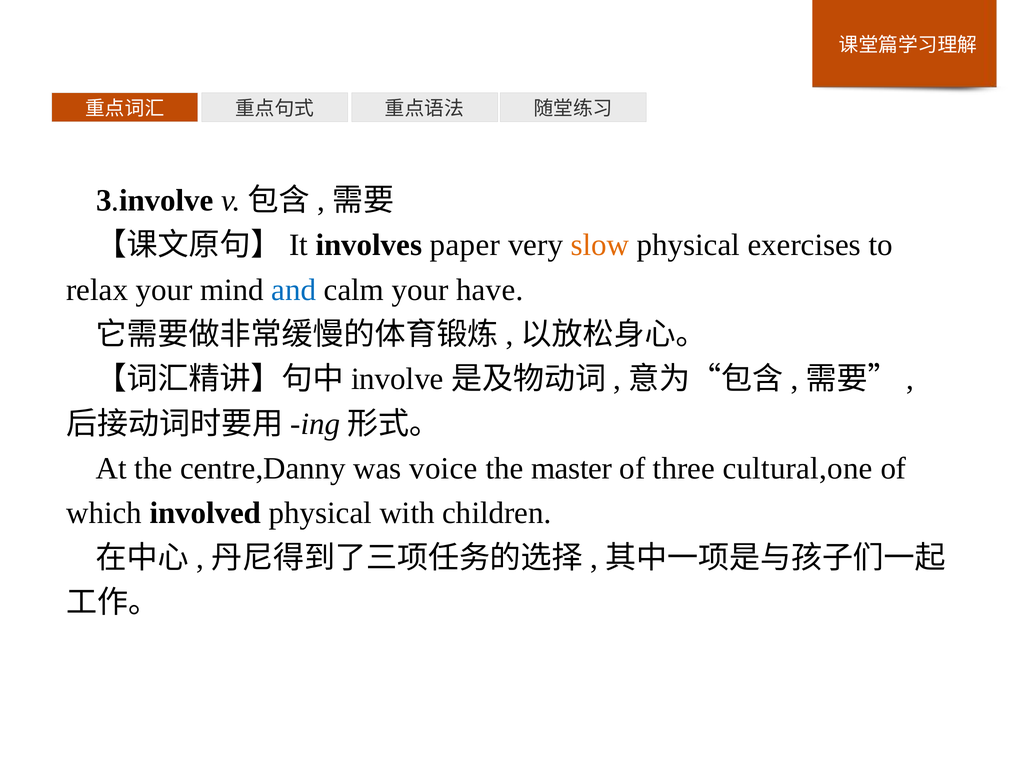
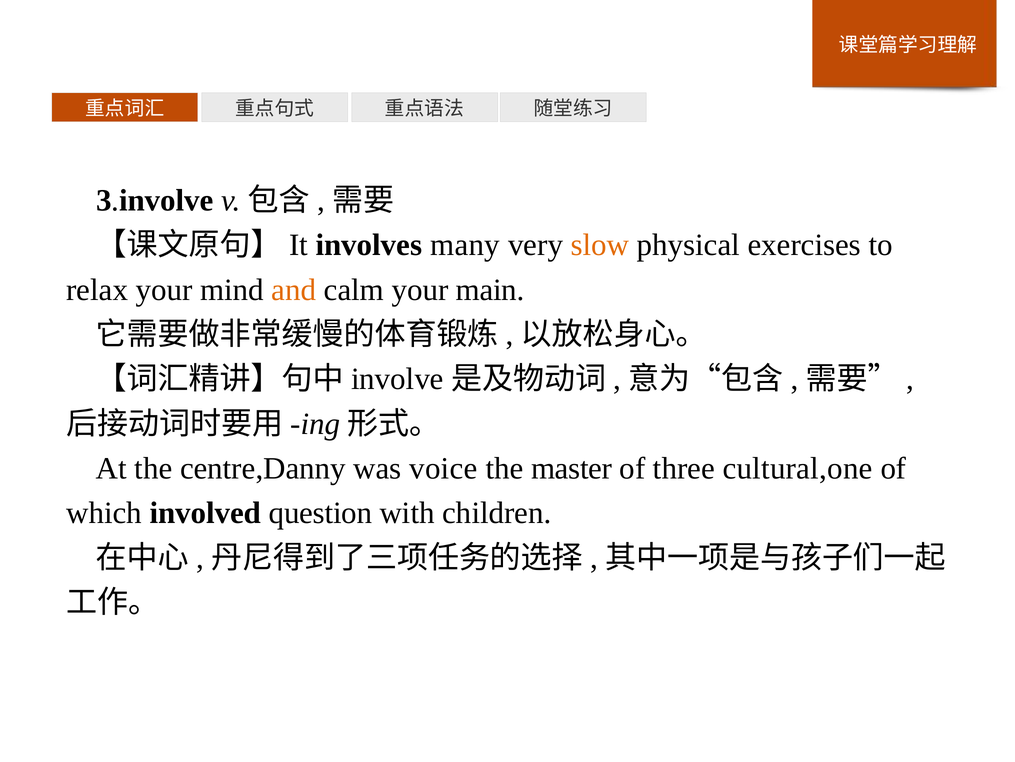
paper: paper -> many
and colour: blue -> orange
have: have -> main
involved physical: physical -> question
